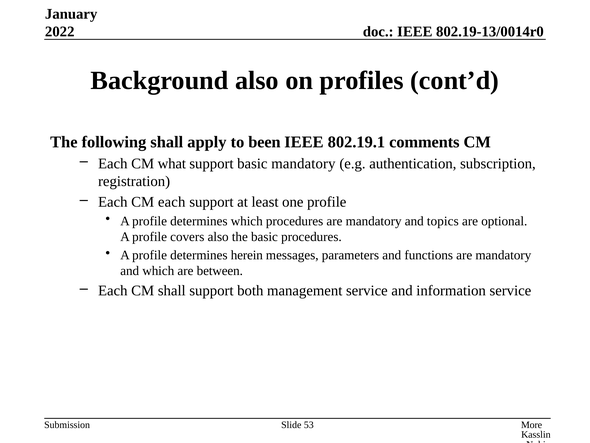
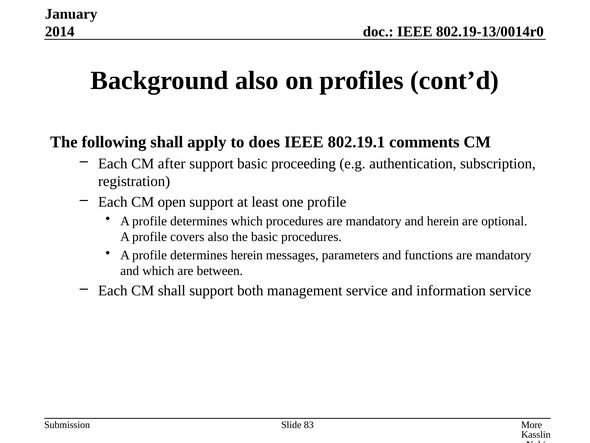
2022: 2022 -> 2014
been: been -> does
what: what -> after
basic mandatory: mandatory -> proceeding
CM each: each -> open
and topics: topics -> herein
53: 53 -> 83
